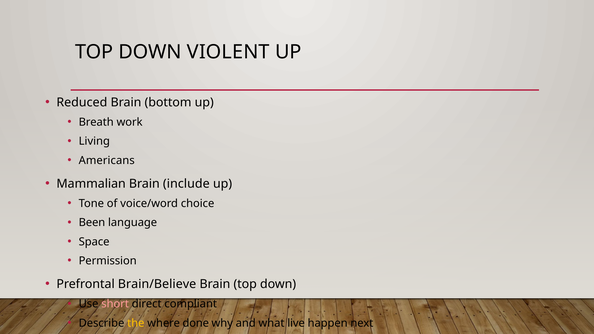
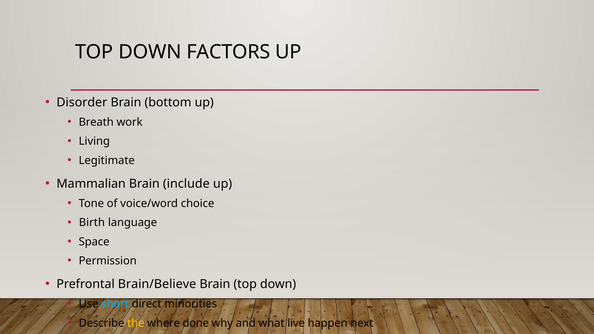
VIOLENT: VIOLENT -> FACTORS
Reduced: Reduced -> Disorder
Americans: Americans -> Legitimate
Been: Been -> Birth
short colour: pink -> light blue
compliant: compliant -> minorities
